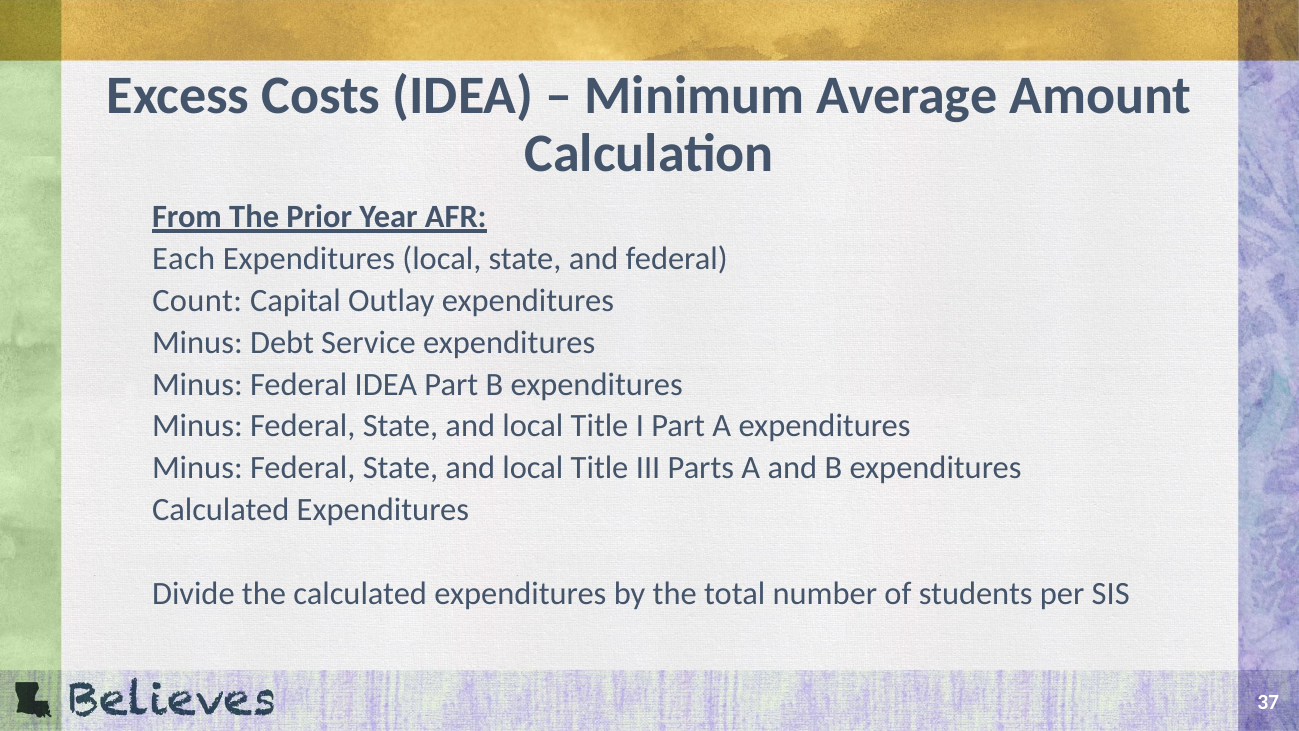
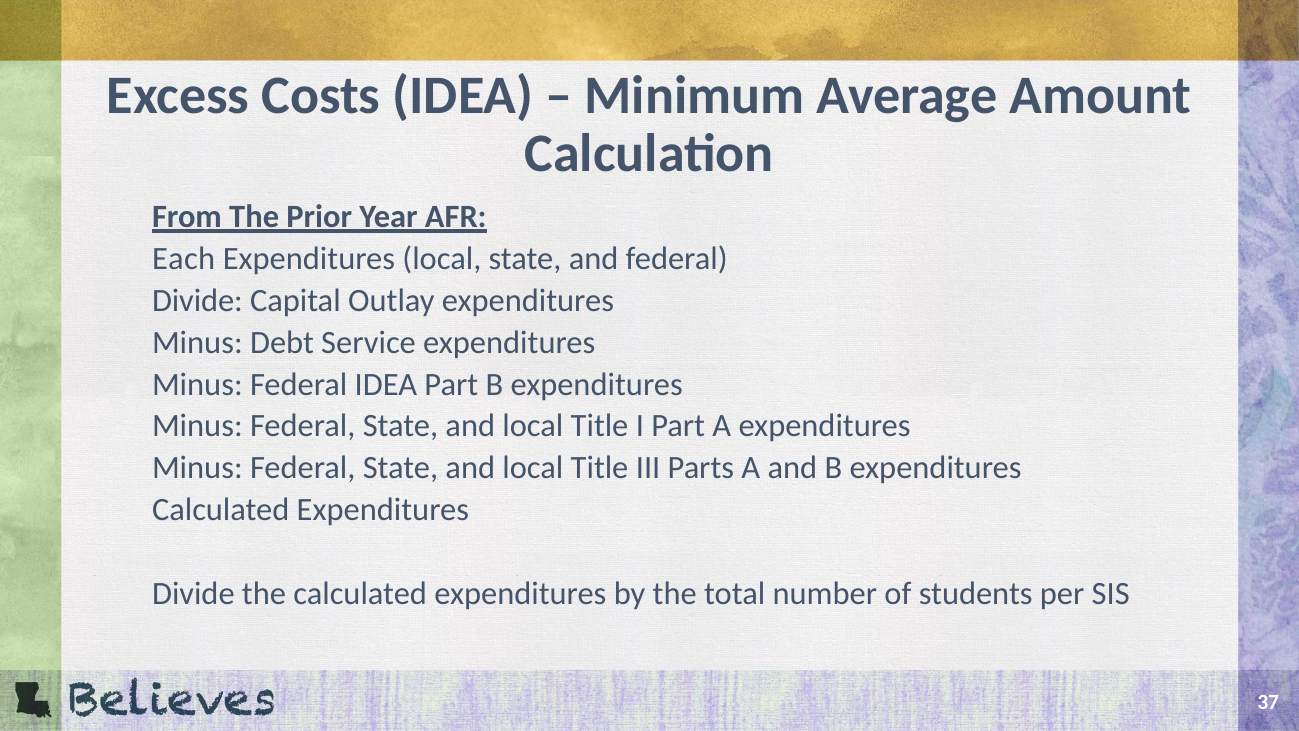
Count at (197, 301): Count -> Divide
